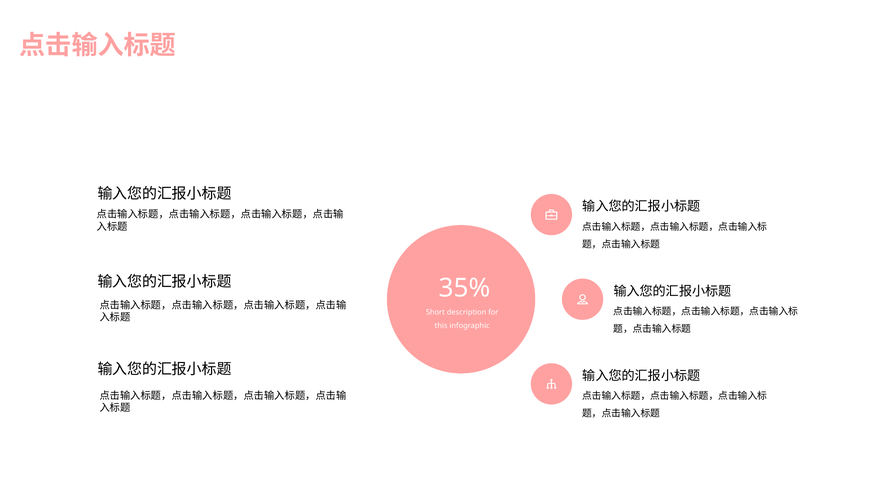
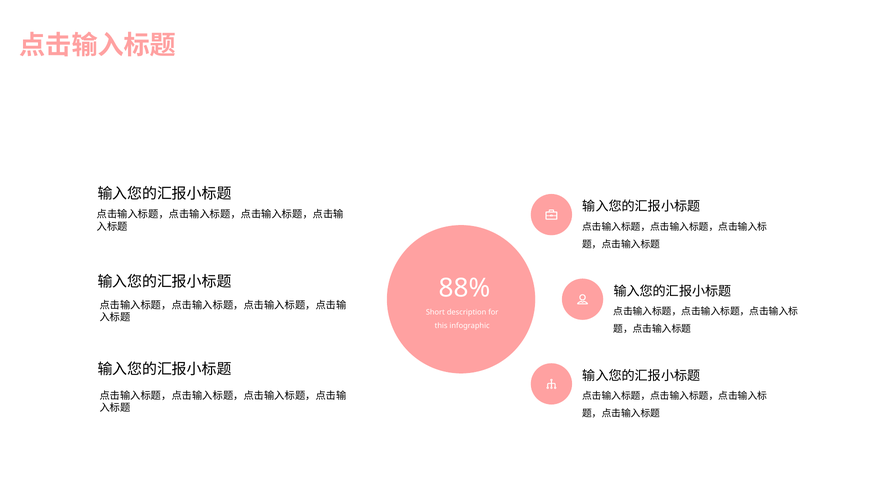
35%: 35% -> 88%
